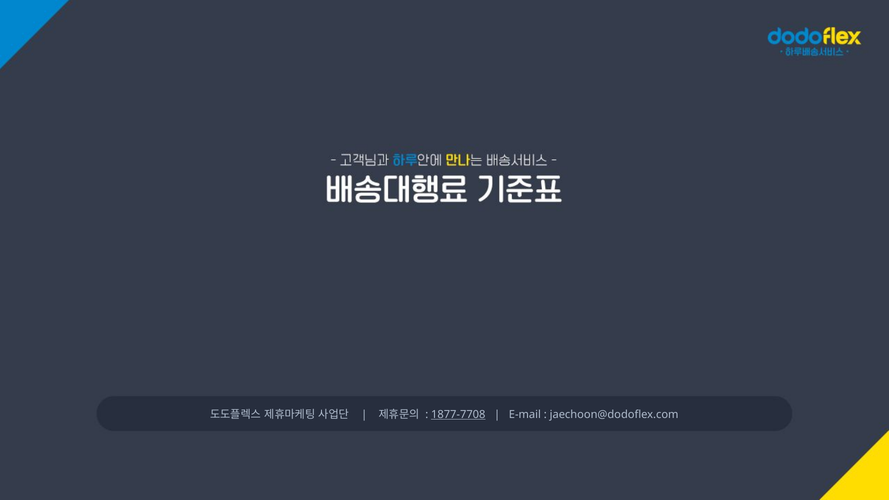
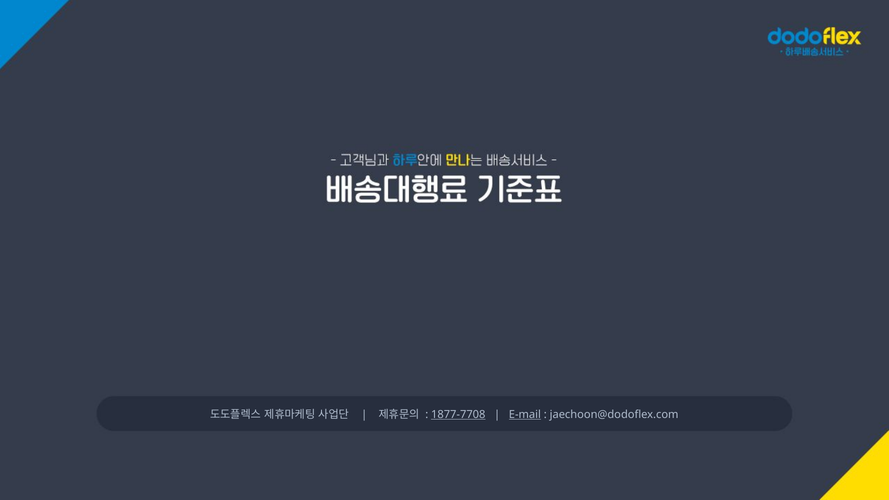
E-mail underline: none -> present
